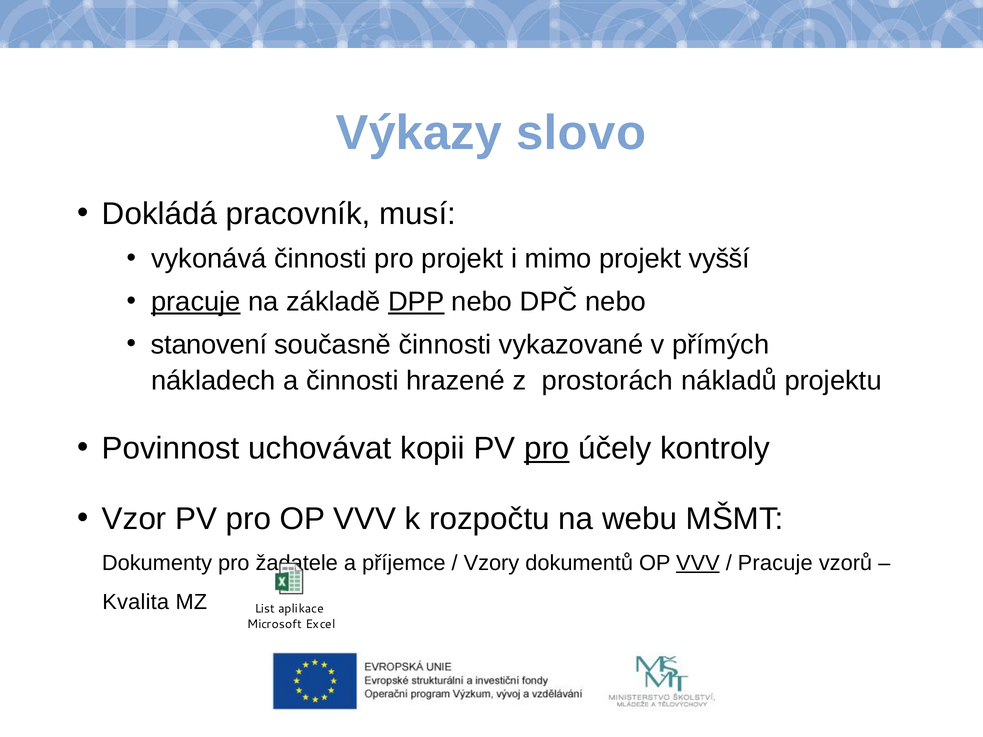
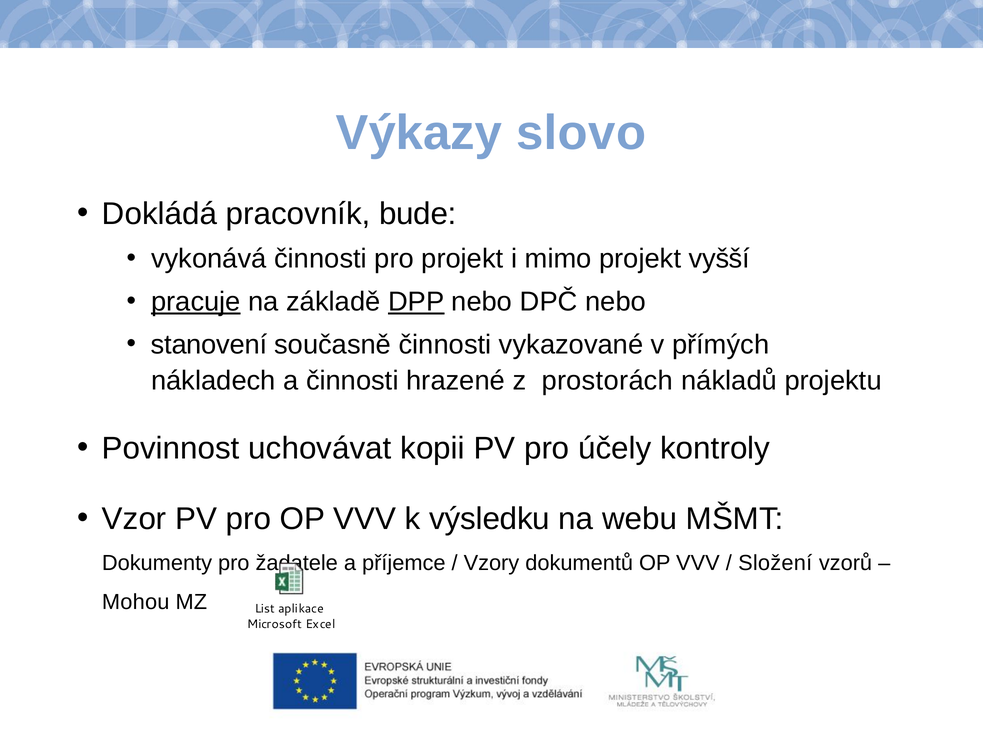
musí: musí -> bude
pro at (547, 449) underline: present -> none
rozpočtu: rozpočtu -> výsledku
VVV at (698, 563) underline: present -> none
Pracuje at (775, 563): Pracuje -> Složení
Kvalita: Kvalita -> Mohou
